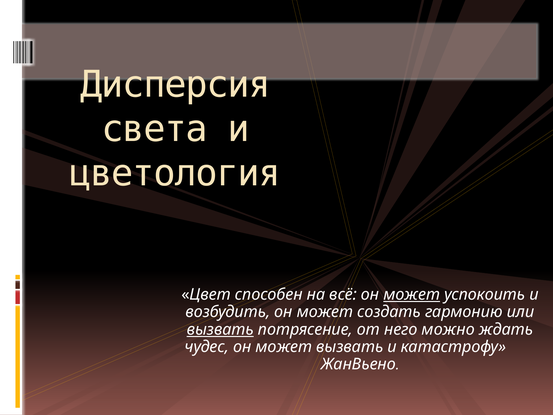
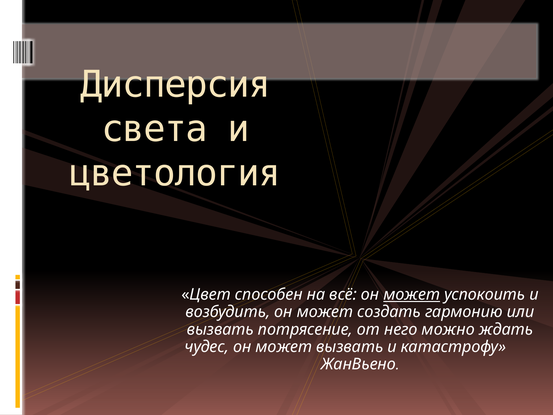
вызвать at (220, 329) underline: present -> none
